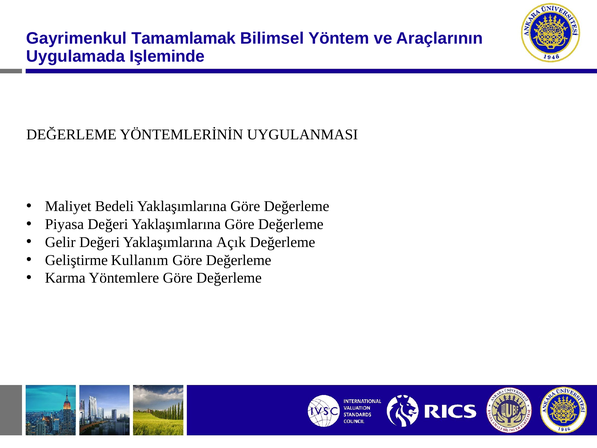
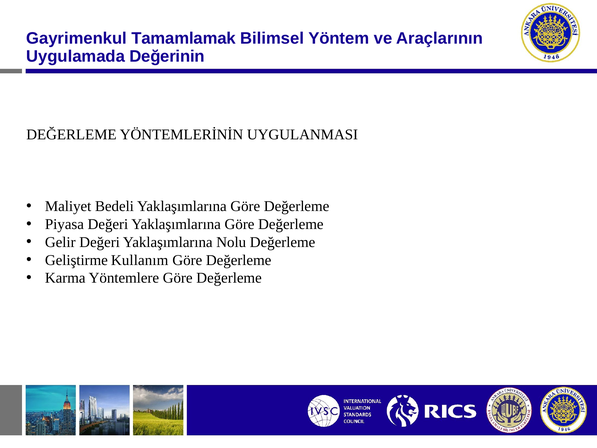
Işleminde: Işleminde -> Değerinin
Açık: Açık -> Nolu
